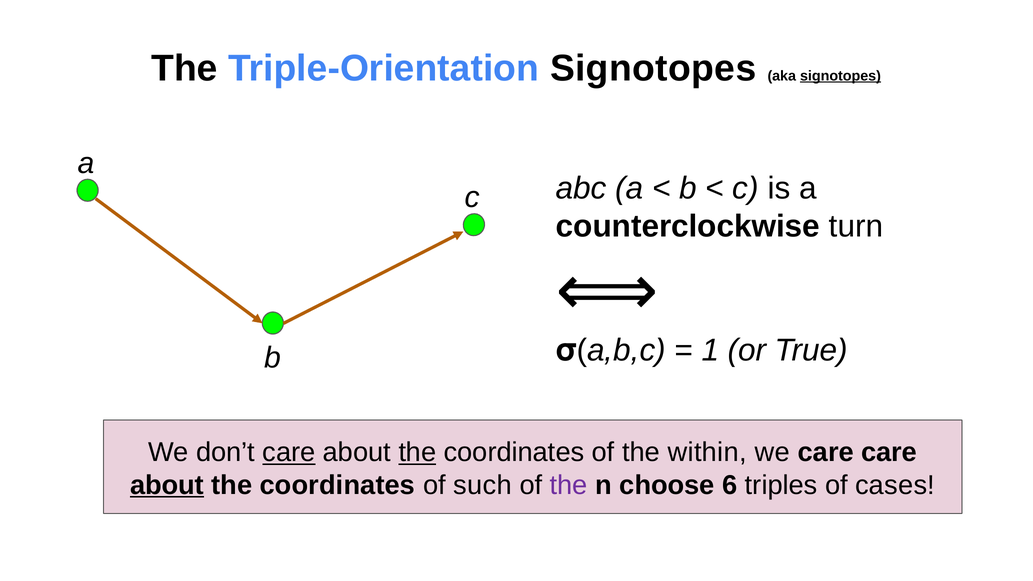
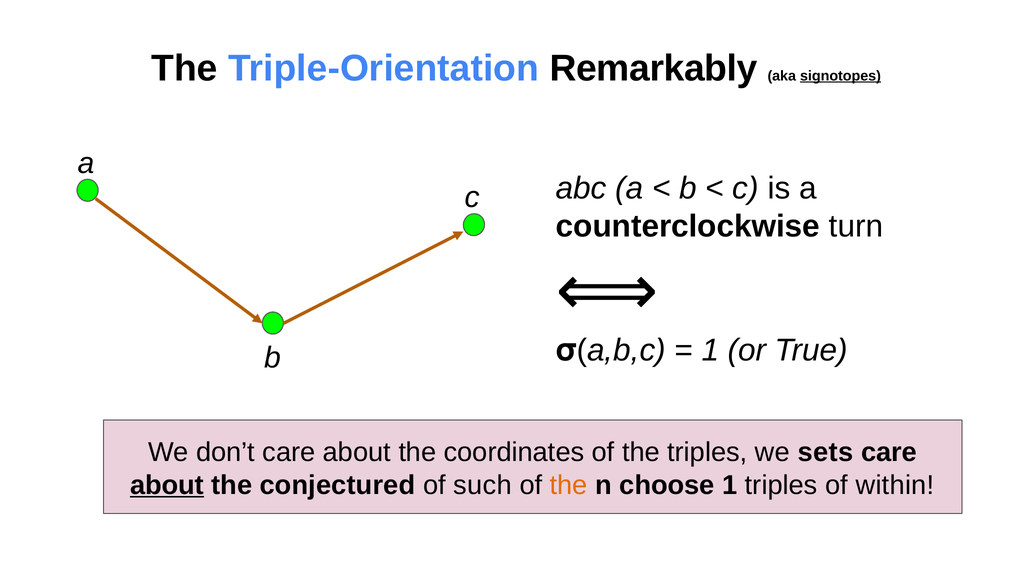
Triple-Orientation Signotopes: Signotopes -> Remarkably
care at (289, 452) underline: present -> none
the at (417, 452) underline: present -> none
the within: within -> triples
we care: care -> sets
coordinates at (337, 485): coordinates -> conjectured
the at (569, 485) colour: purple -> orange
choose 6: 6 -> 1
cases: cases -> within
